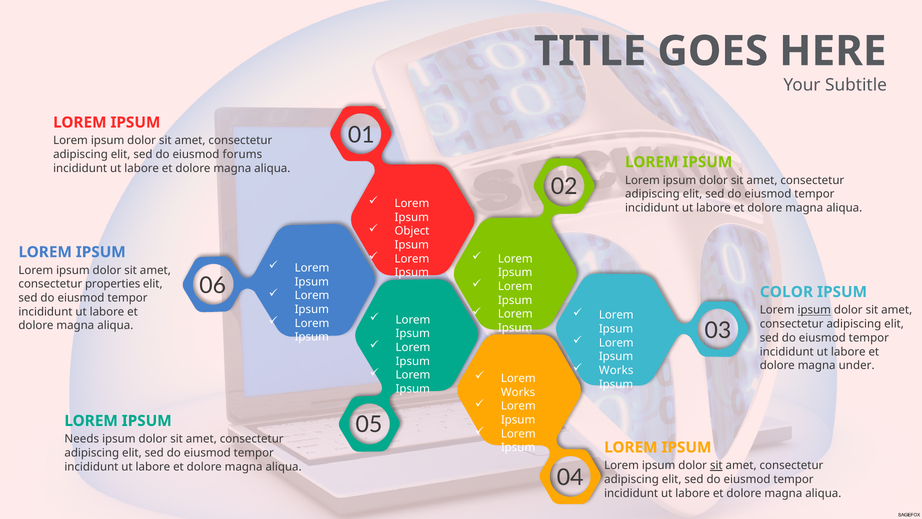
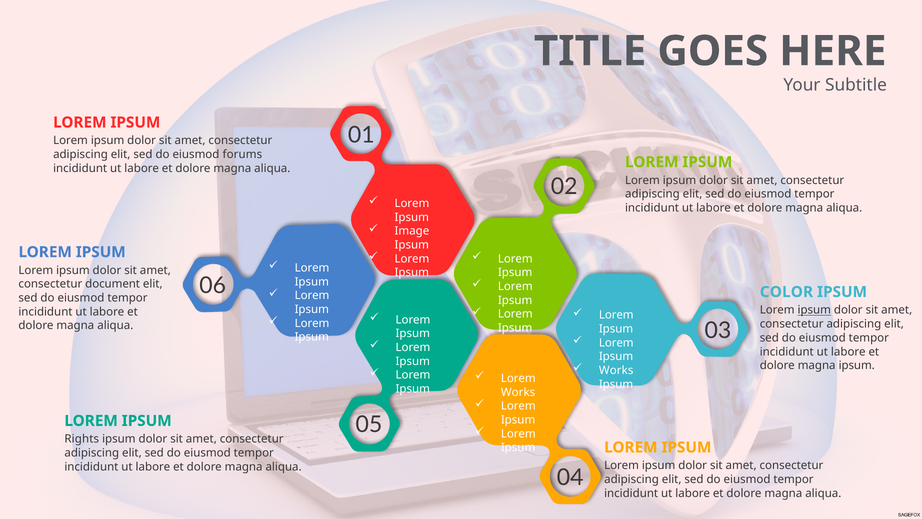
Object: Object -> Image
properties: properties -> document
magna under: under -> ipsum
Needs: Needs -> Rights
sit at (716, 465) underline: present -> none
